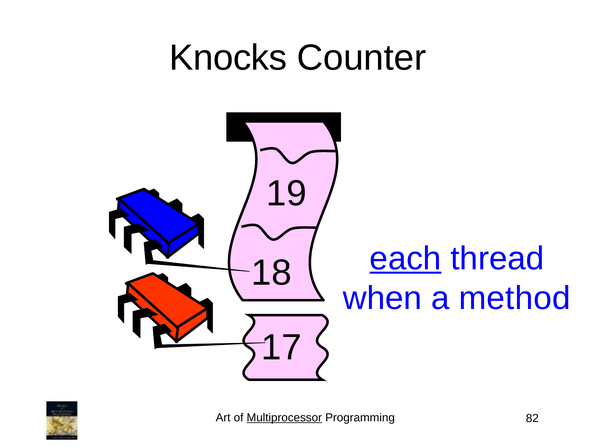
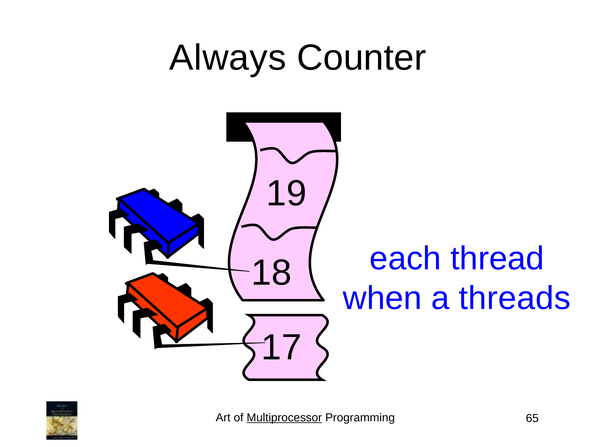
Knocks: Knocks -> Always
each underline: present -> none
method: method -> threads
82: 82 -> 65
